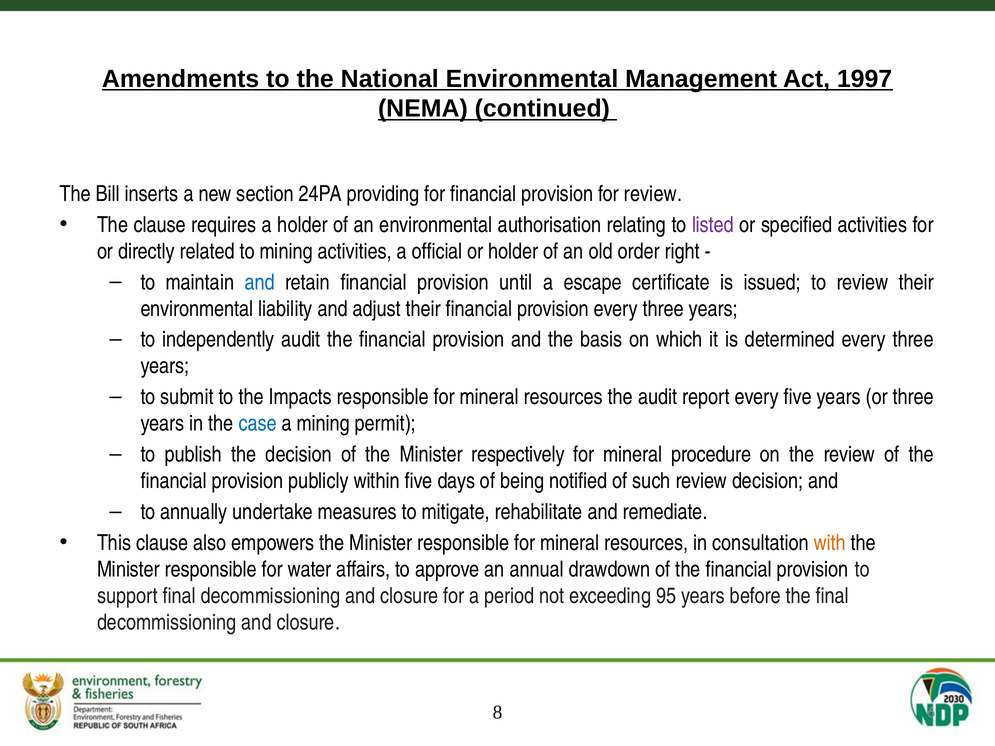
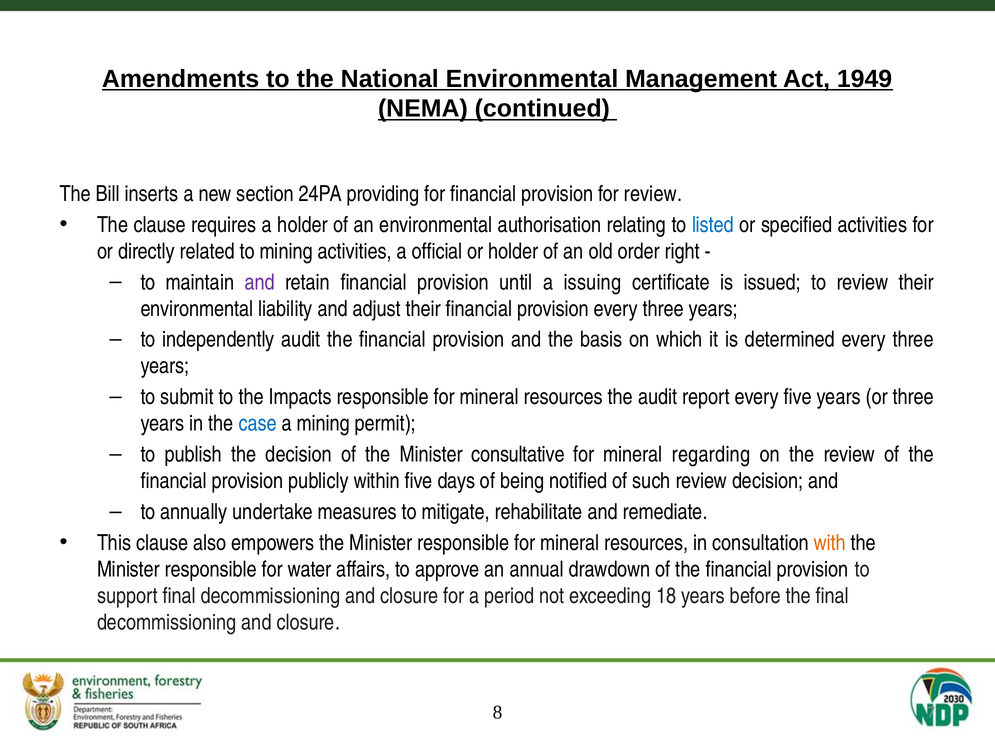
1997: 1997 -> 1949
listed colour: purple -> blue
and at (260, 282) colour: blue -> purple
escape: escape -> issuing
respectively: respectively -> consultative
procedure: procedure -> regarding
95: 95 -> 18
6: 6 -> 7
